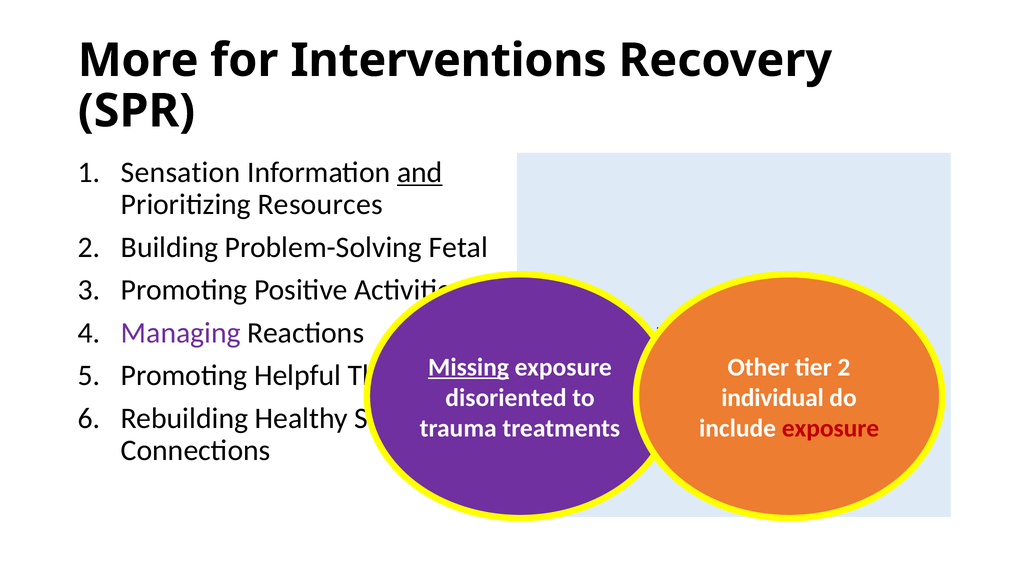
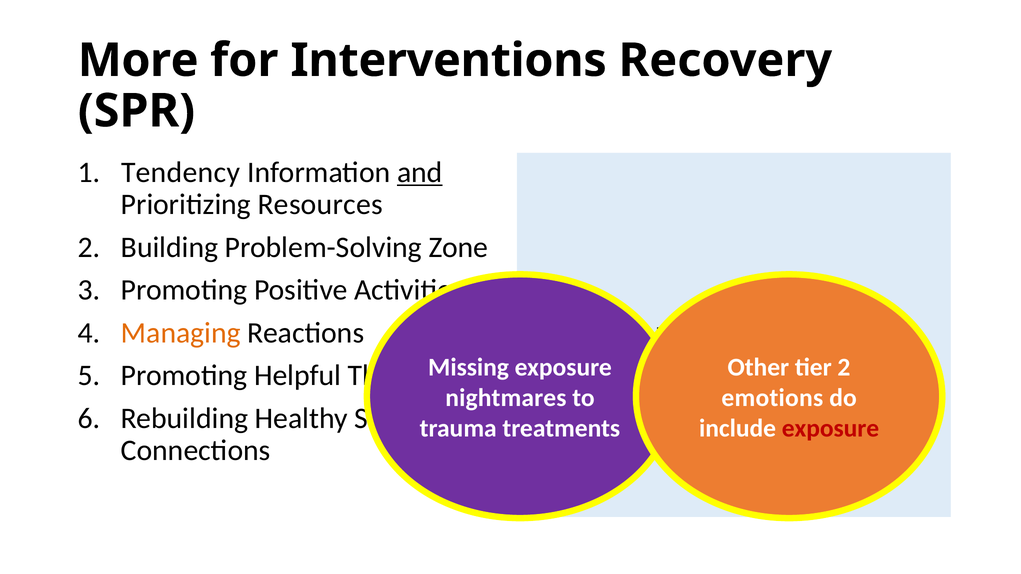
Sensation: Sensation -> Tendency
Fetal: Fetal -> Zone
Managing colour: purple -> orange
Missing underline: present -> none
disoriented: disoriented -> nightmares
individual: individual -> emotions
